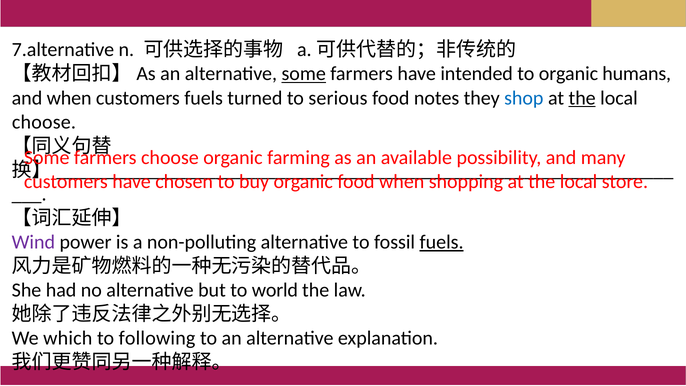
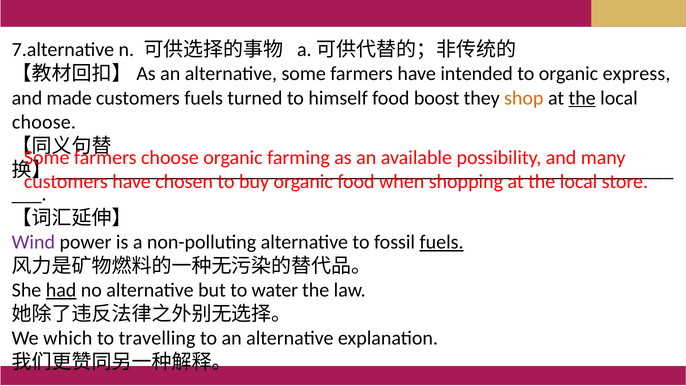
some at (304, 74) underline: present -> none
humans: humans -> express
and when: when -> made
serious: serious -> himself
notes: notes -> boost
shop colour: blue -> orange
had underline: none -> present
world: world -> water
following: following -> travelling
